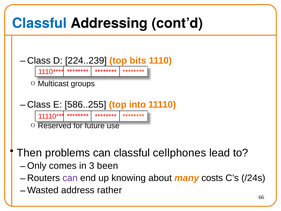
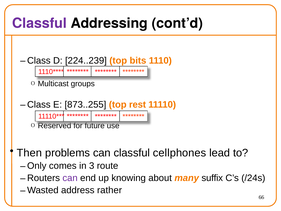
Classful at (39, 23) colour: blue -> purple
586..255: 586..255 -> 873..255
into: into -> rest
been: been -> route
costs: costs -> suffix
